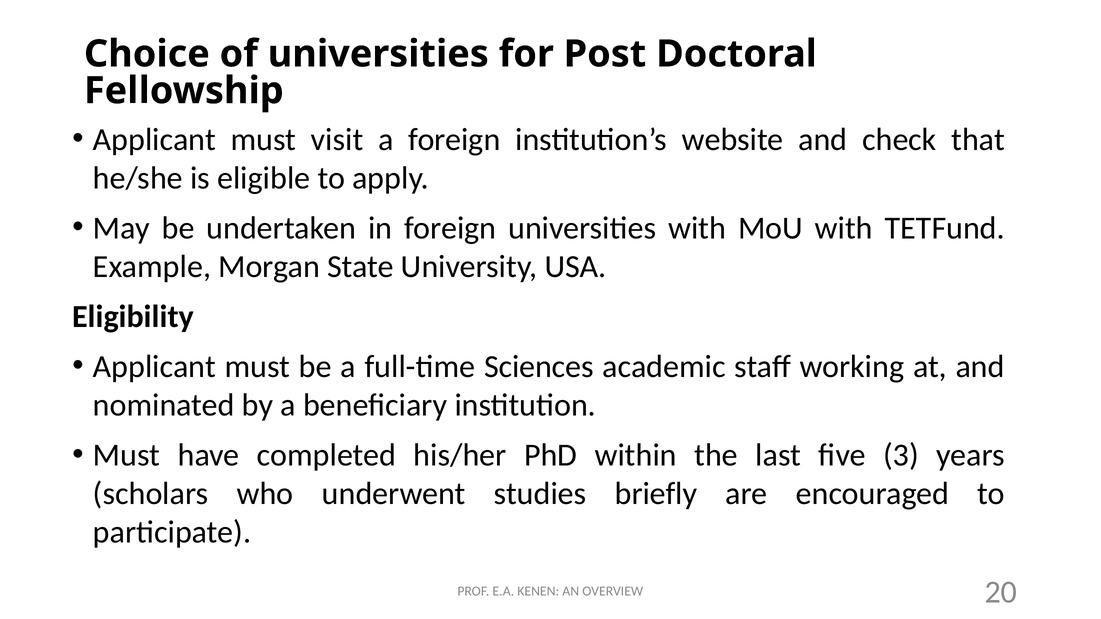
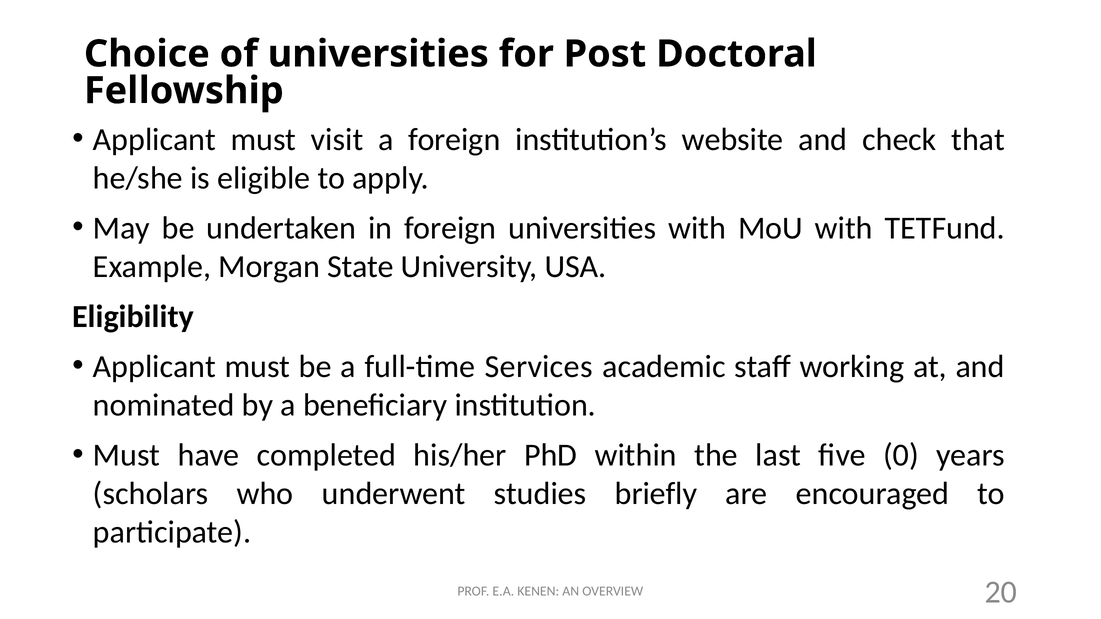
Sciences: Sciences -> Services
3: 3 -> 0
